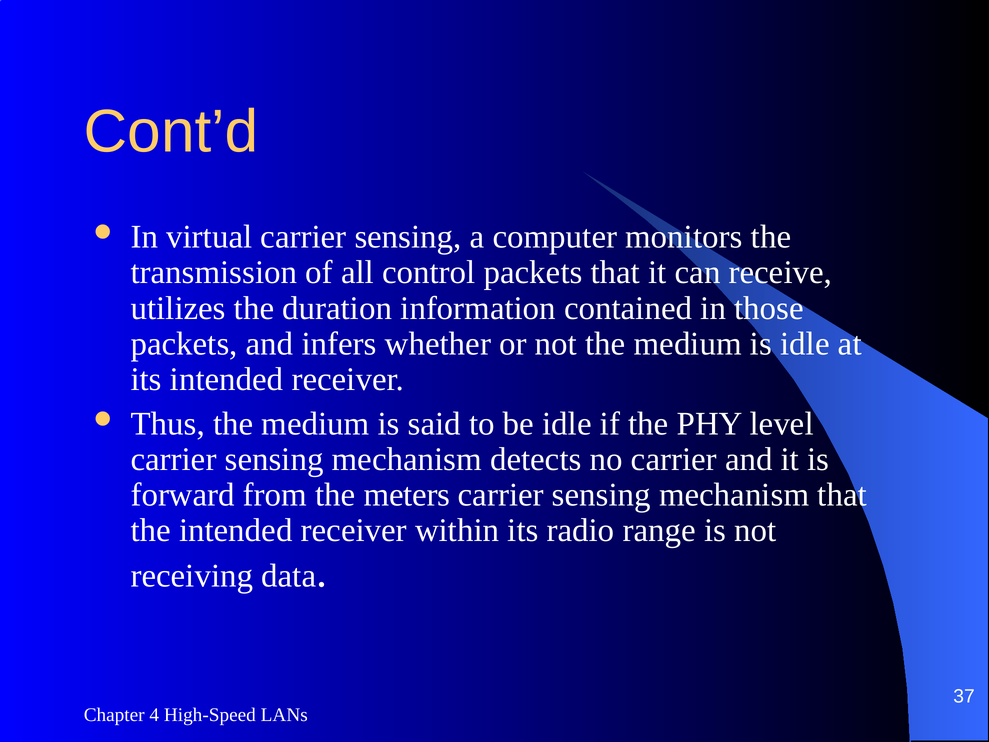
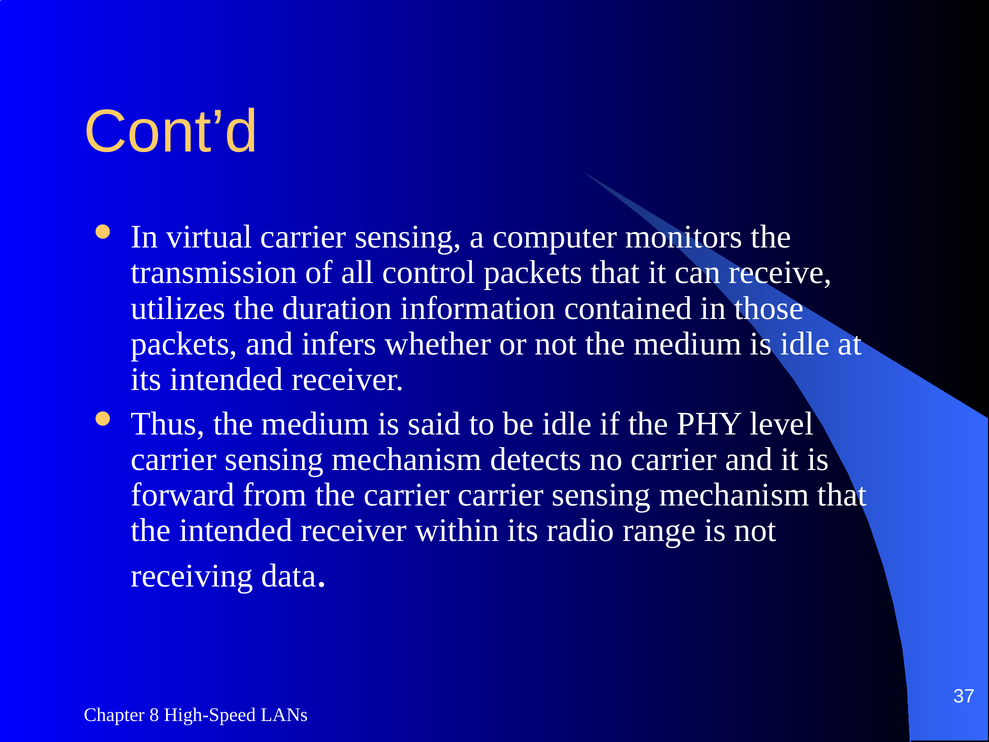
the meters: meters -> carrier
4: 4 -> 8
